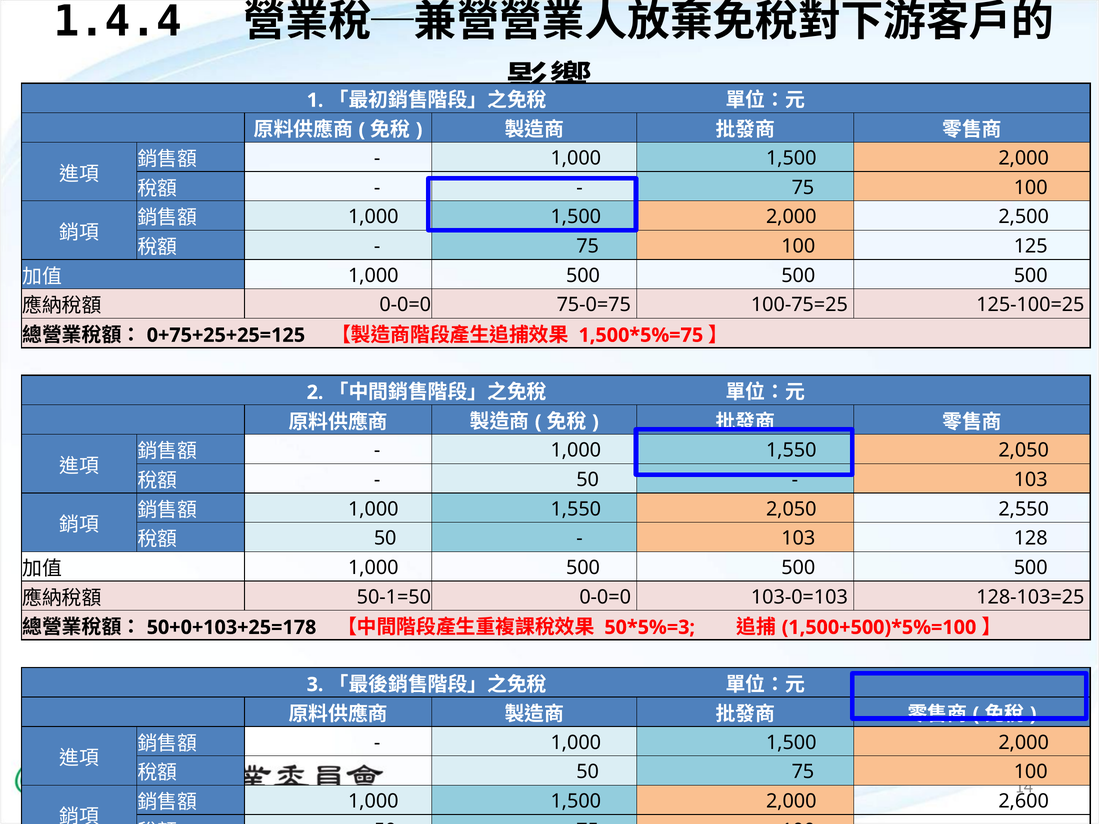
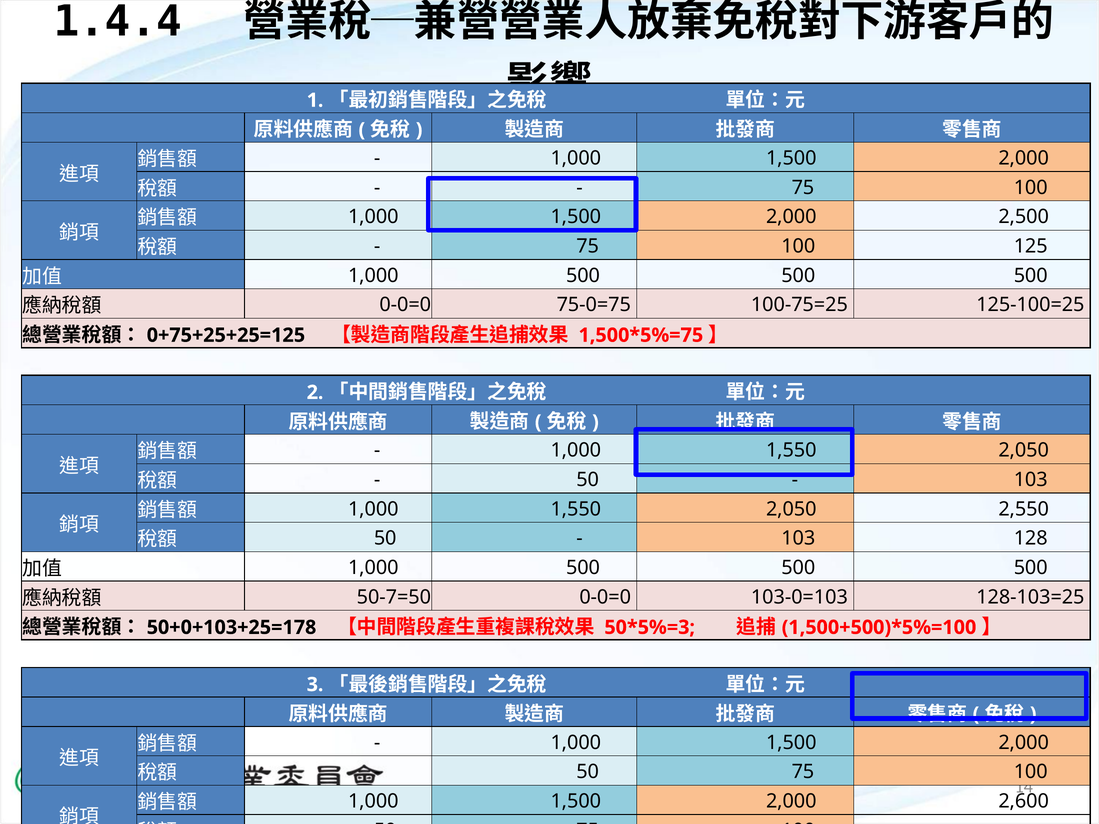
50-1=50: 50-1=50 -> 50-7=50
